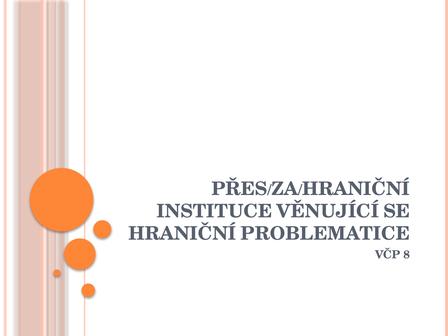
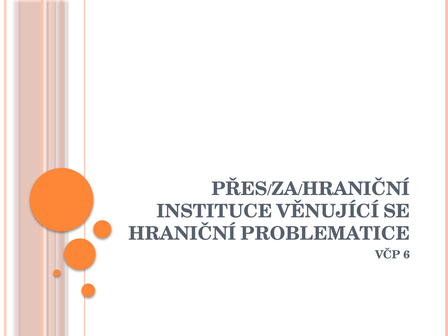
8: 8 -> 6
